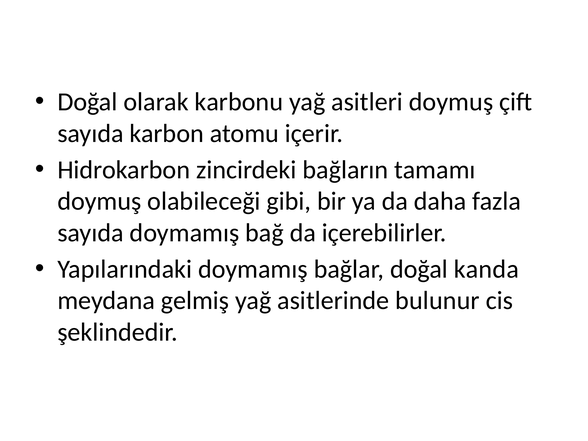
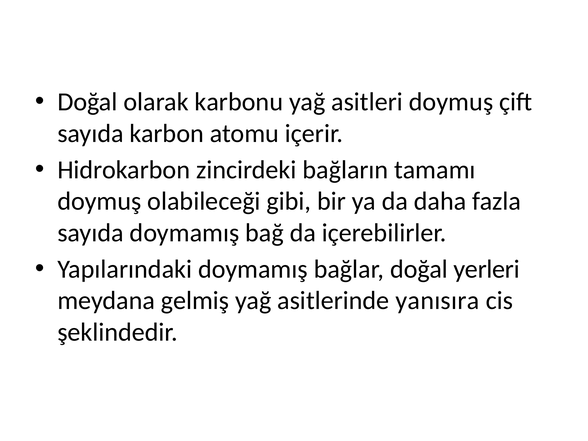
kanda: kanda -> yerleri
bulunur: bulunur -> yanısıra
